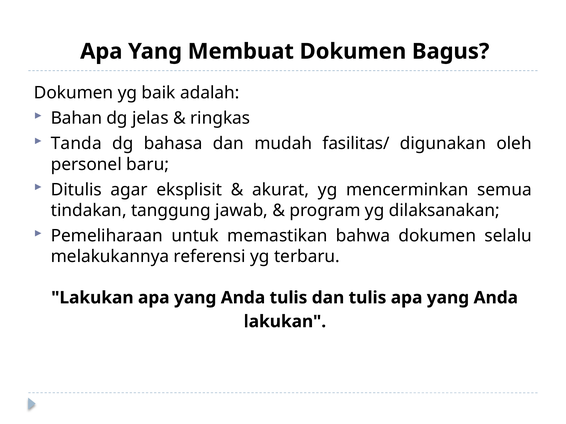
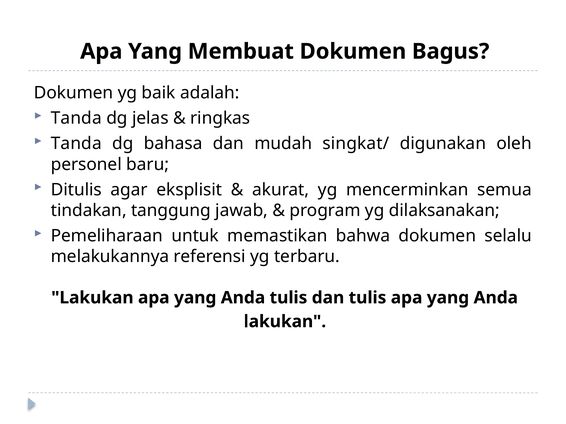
Bahan at (76, 118): Bahan -> Tanda
fasilitas/: fasilitas/ -> singkat/
